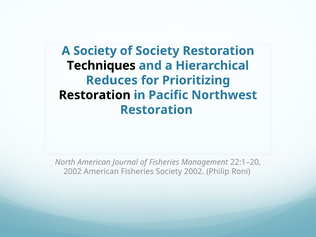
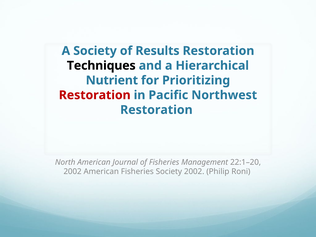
of Society: Society -> Results
Reduces: Reduces -> Nutrient
Restoration at (95, 95) colour: black -> red
